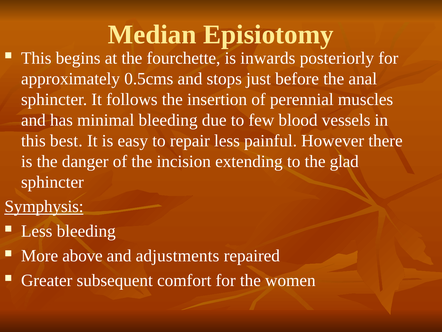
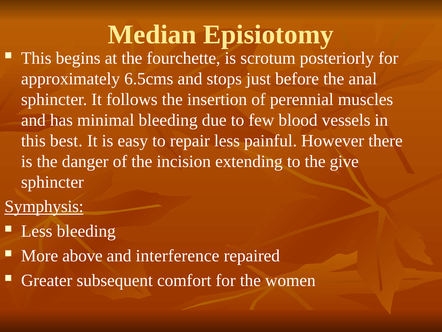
inwards: inwards -> scrotum
0.5cms: 0.5cms -> 6.5cms
glad: glad -> give
adjustments: adjustments -> interference
